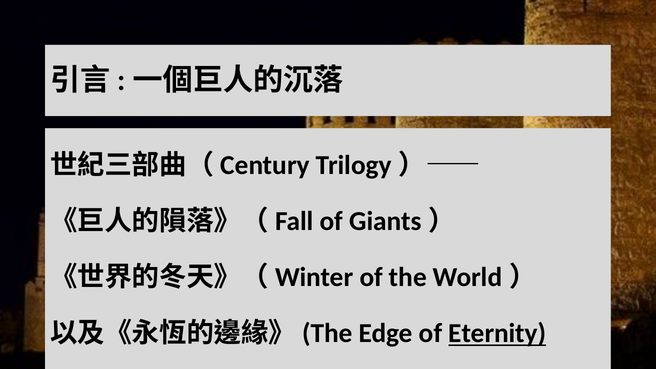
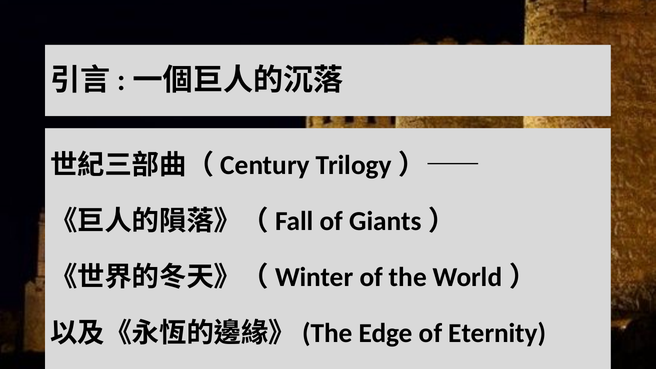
Eternity underline: present -> none
